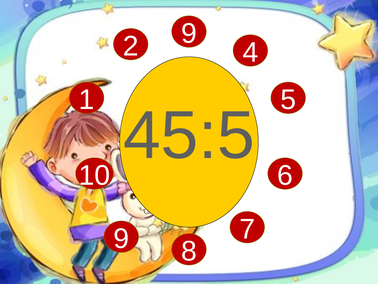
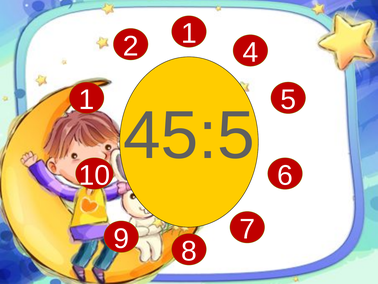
2 9: 9 -> 1
